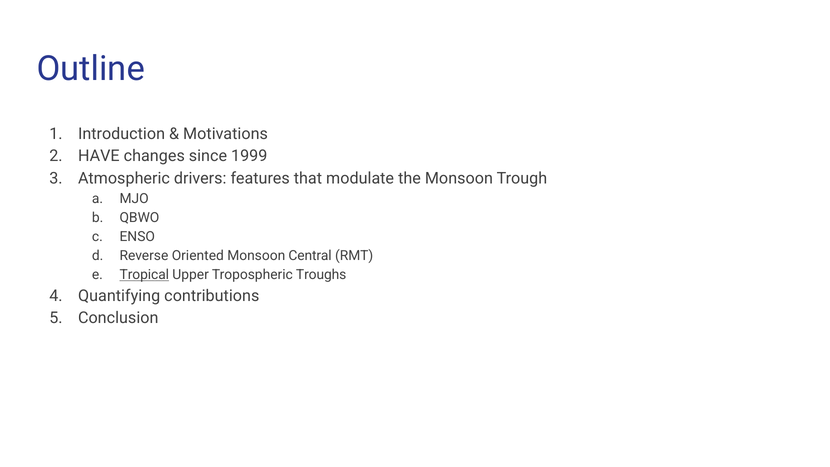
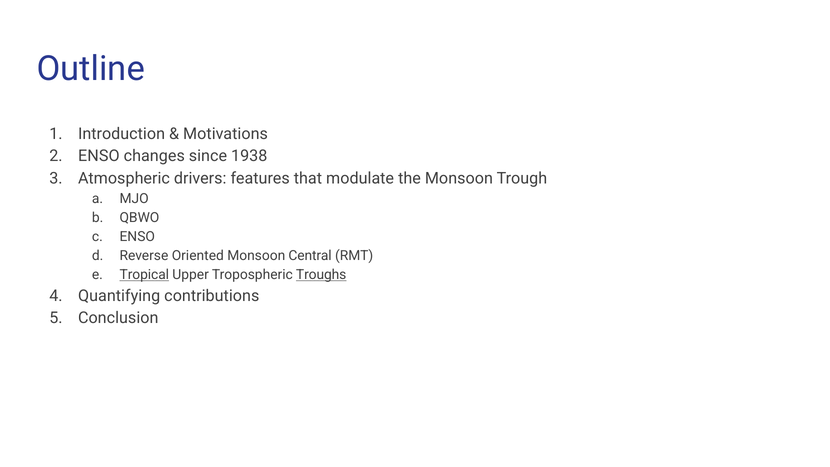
HAVE at (99, 156): HAVE -> ENSO
1999: 1999 -> 1938
Troughs underline: none -> present
